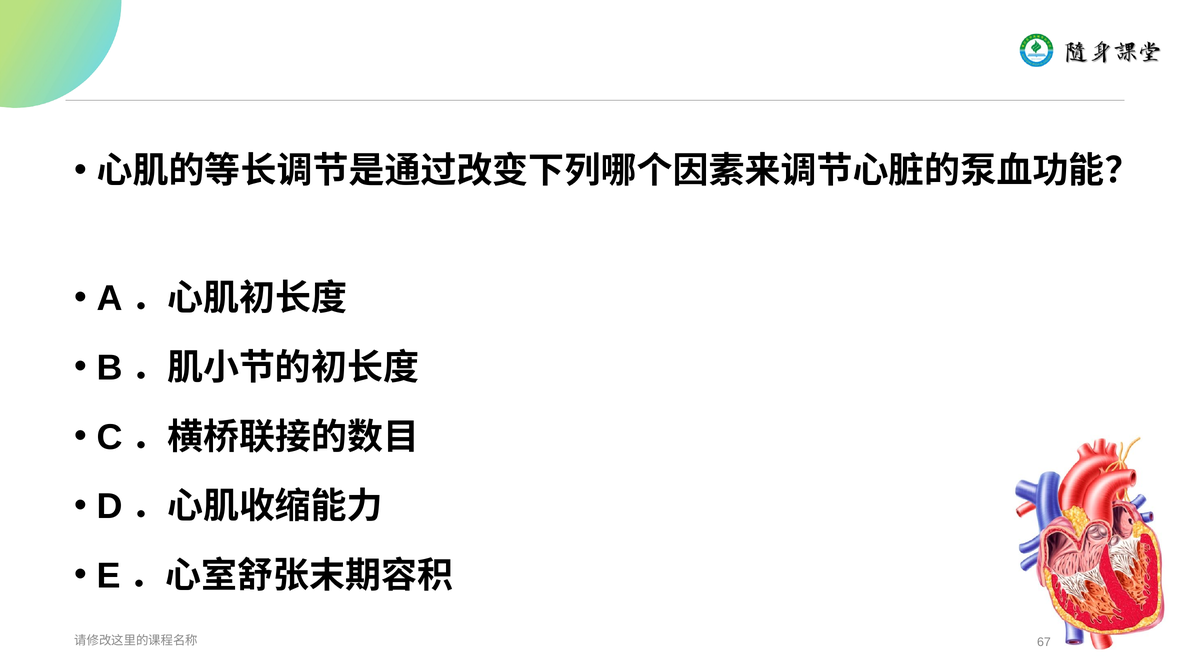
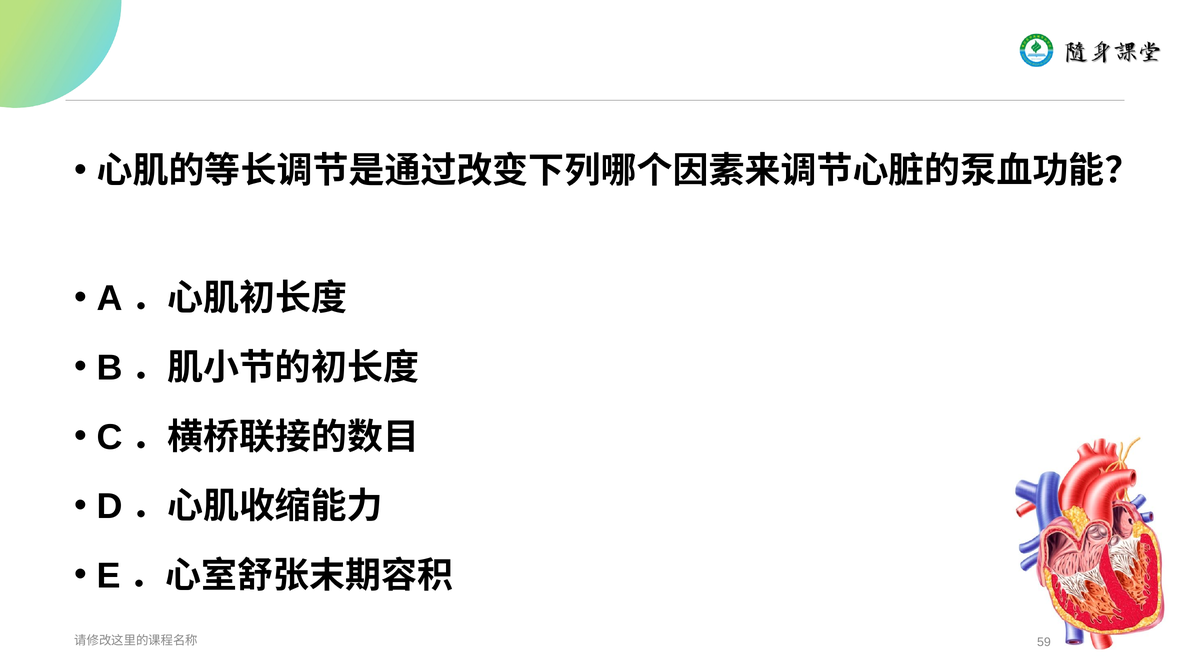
67: 67 -> 59
